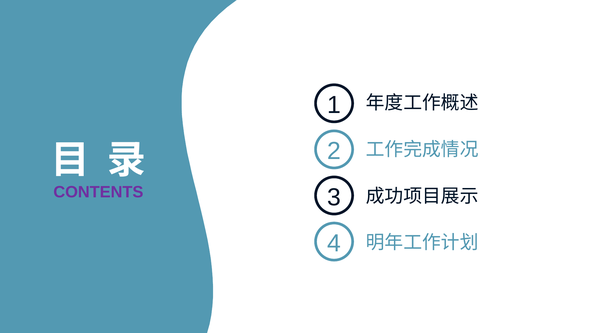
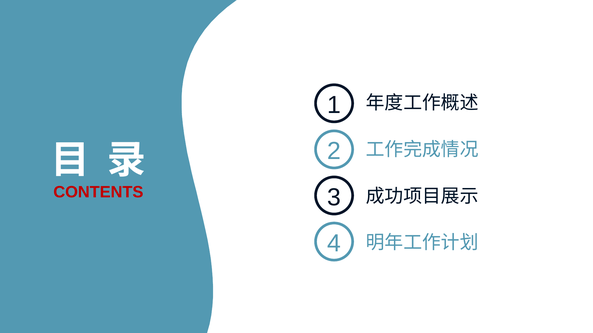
CONTENTS colour: purple -> red
